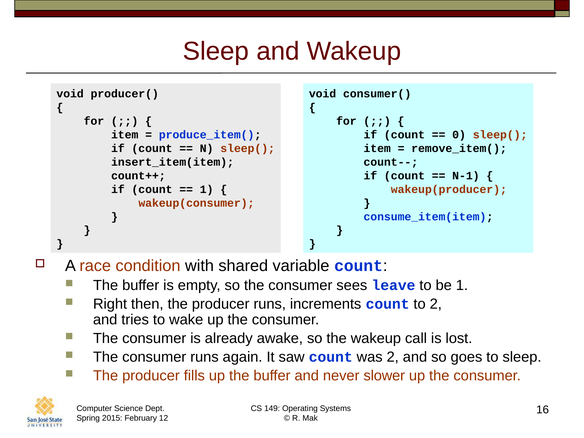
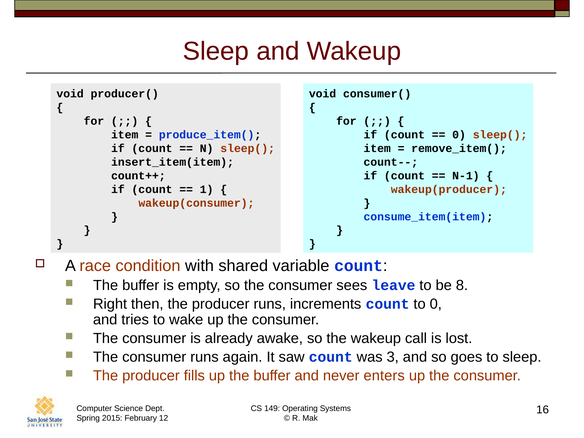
be 1: 1 -> 8
to 2: 2 -> 0
was 2: 2 -> 3
slower: slower -> enters
